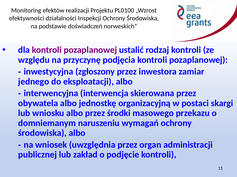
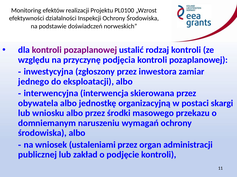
uwzględnia: uwzględnia -> ustaleniami
